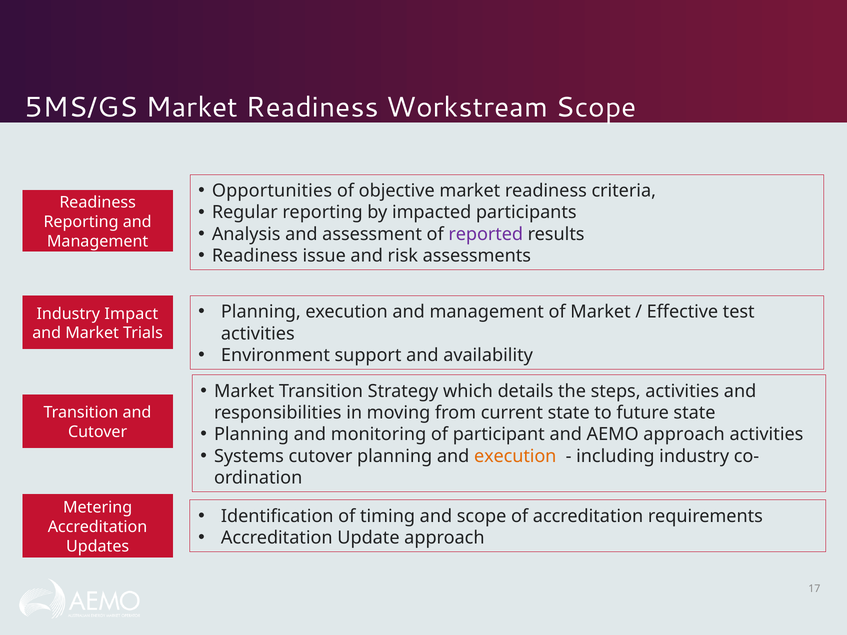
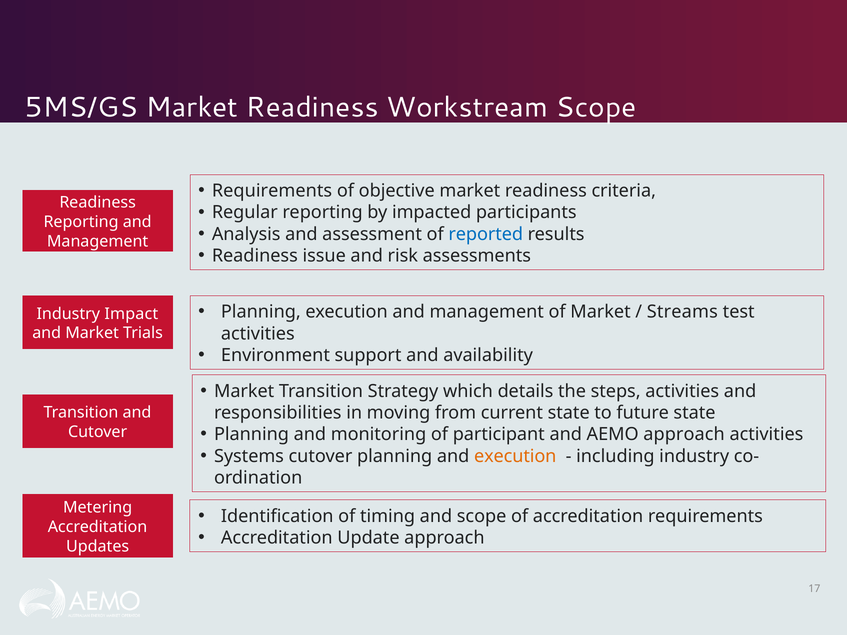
Opportunities at (272, 191): Opportunities -> Requirements
reported colour: purple -> blue
Effective: Effective -> Streams
